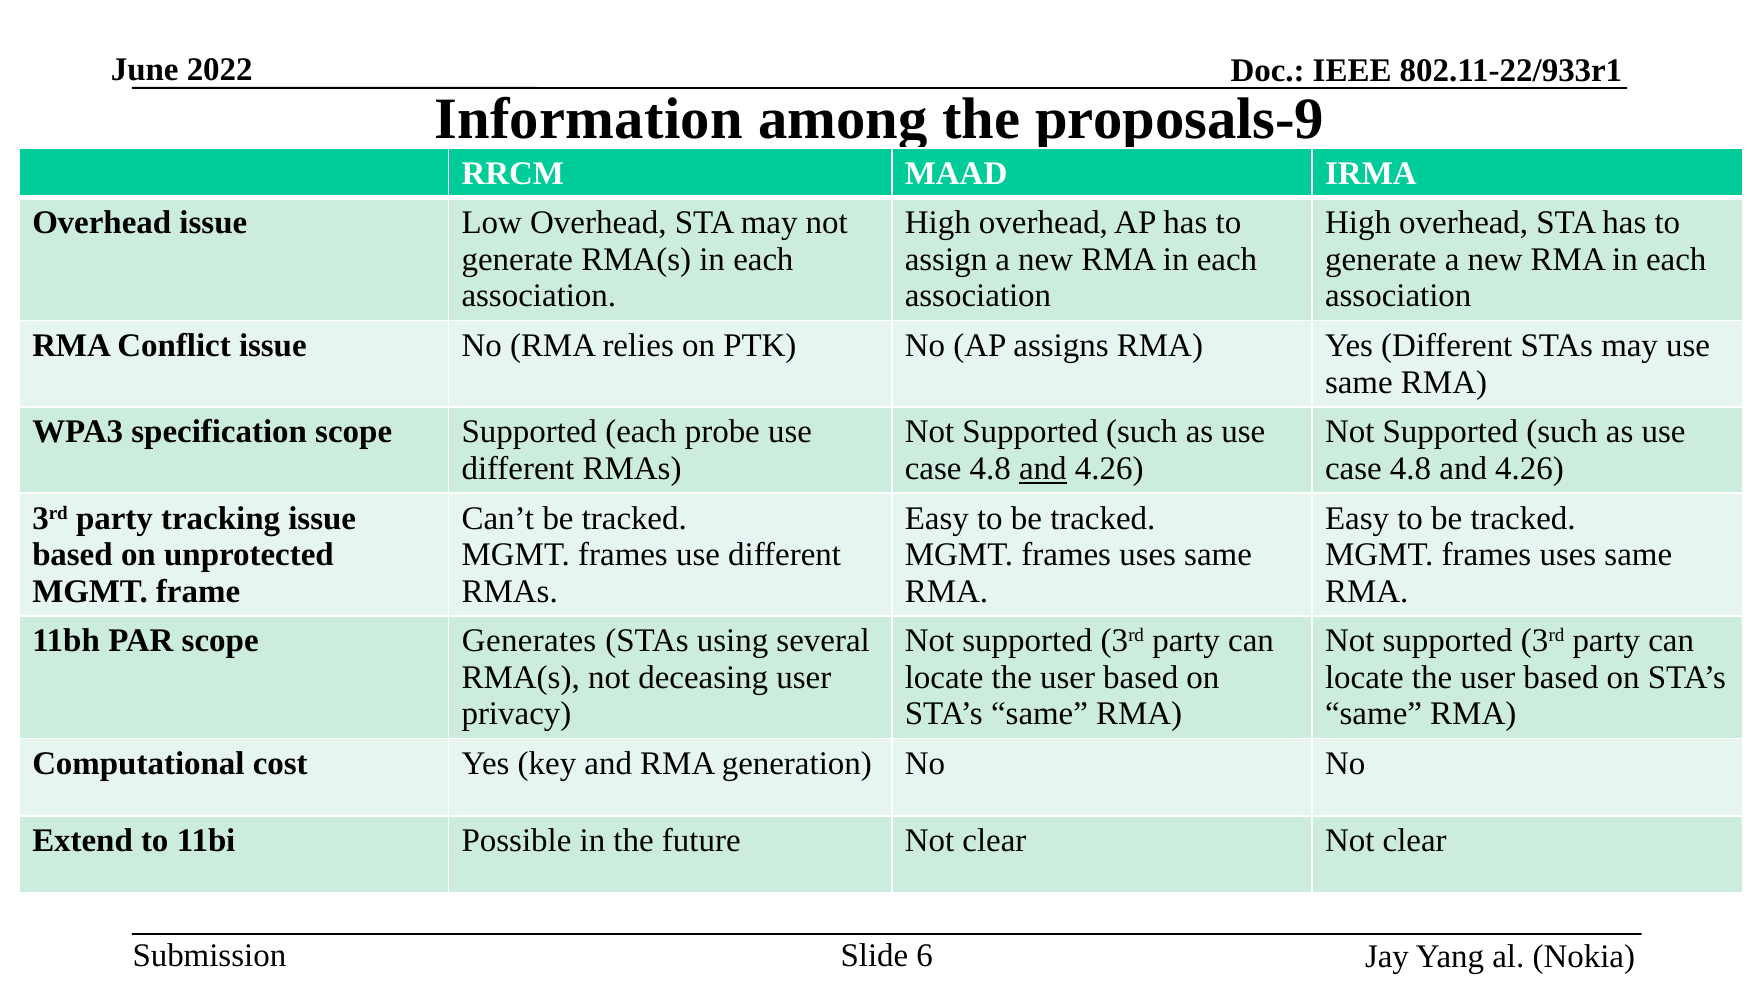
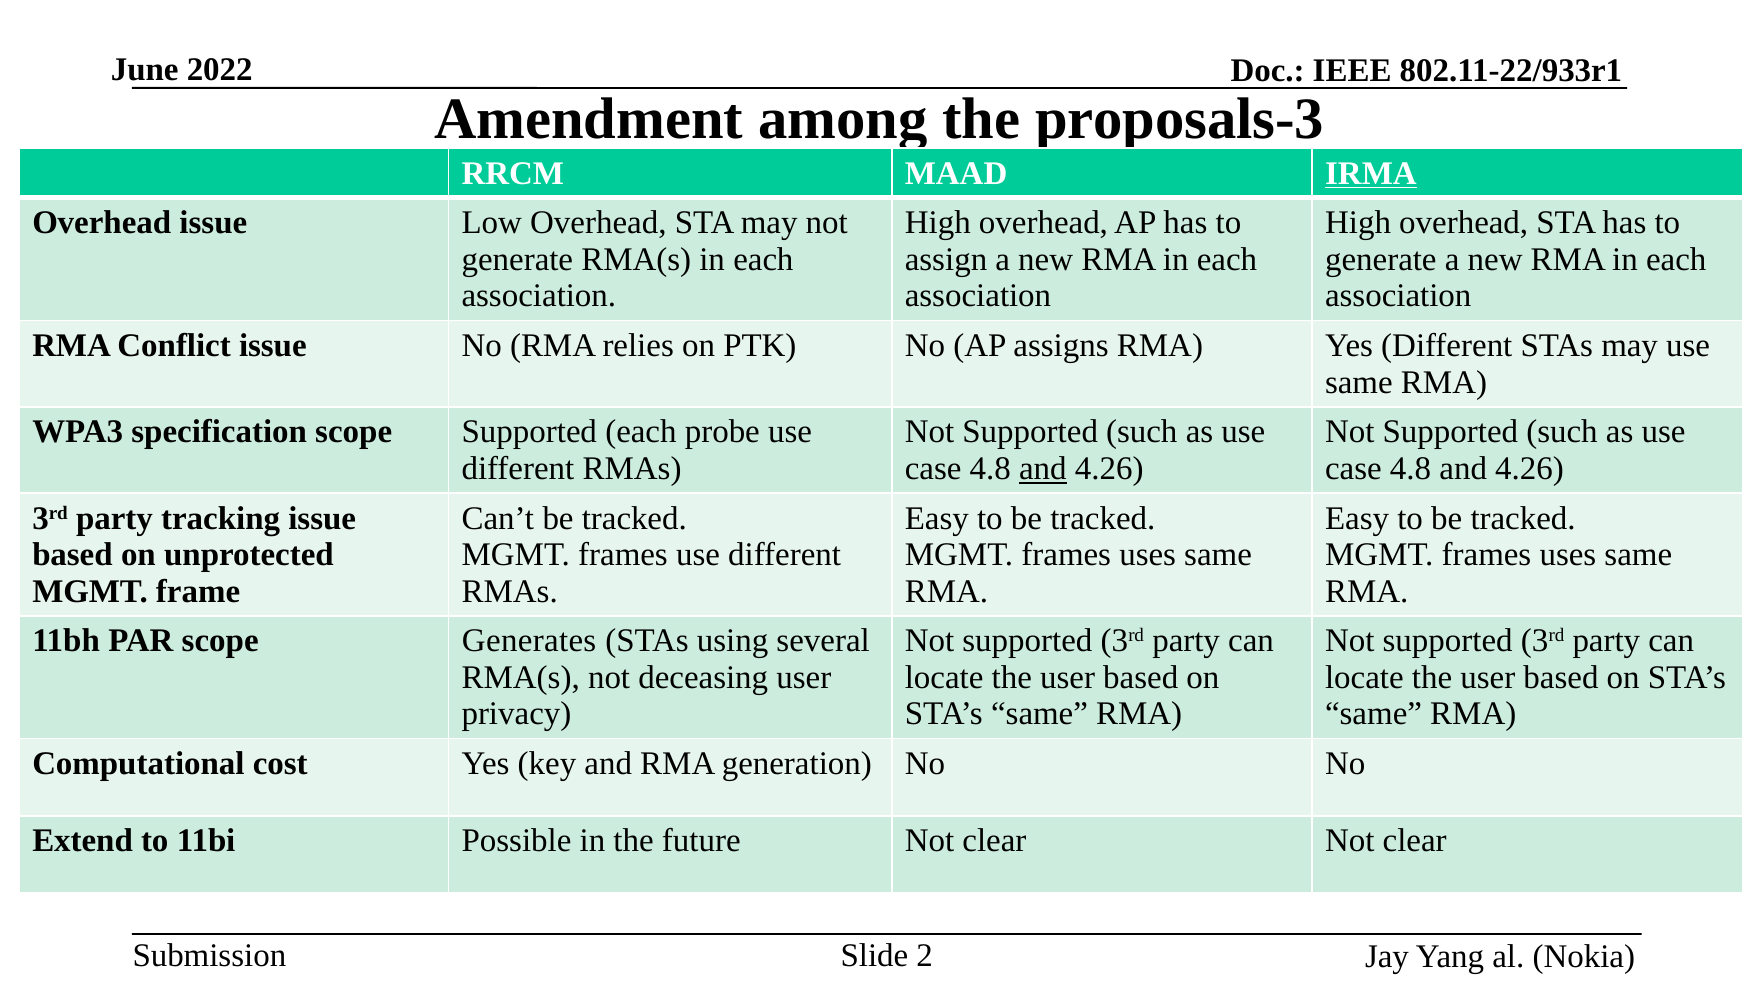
Information: Information -> Amendment
proposals-9: proposals-9 -> proposals-3
IRMA underline: none -> present
6: 6 -> 2
